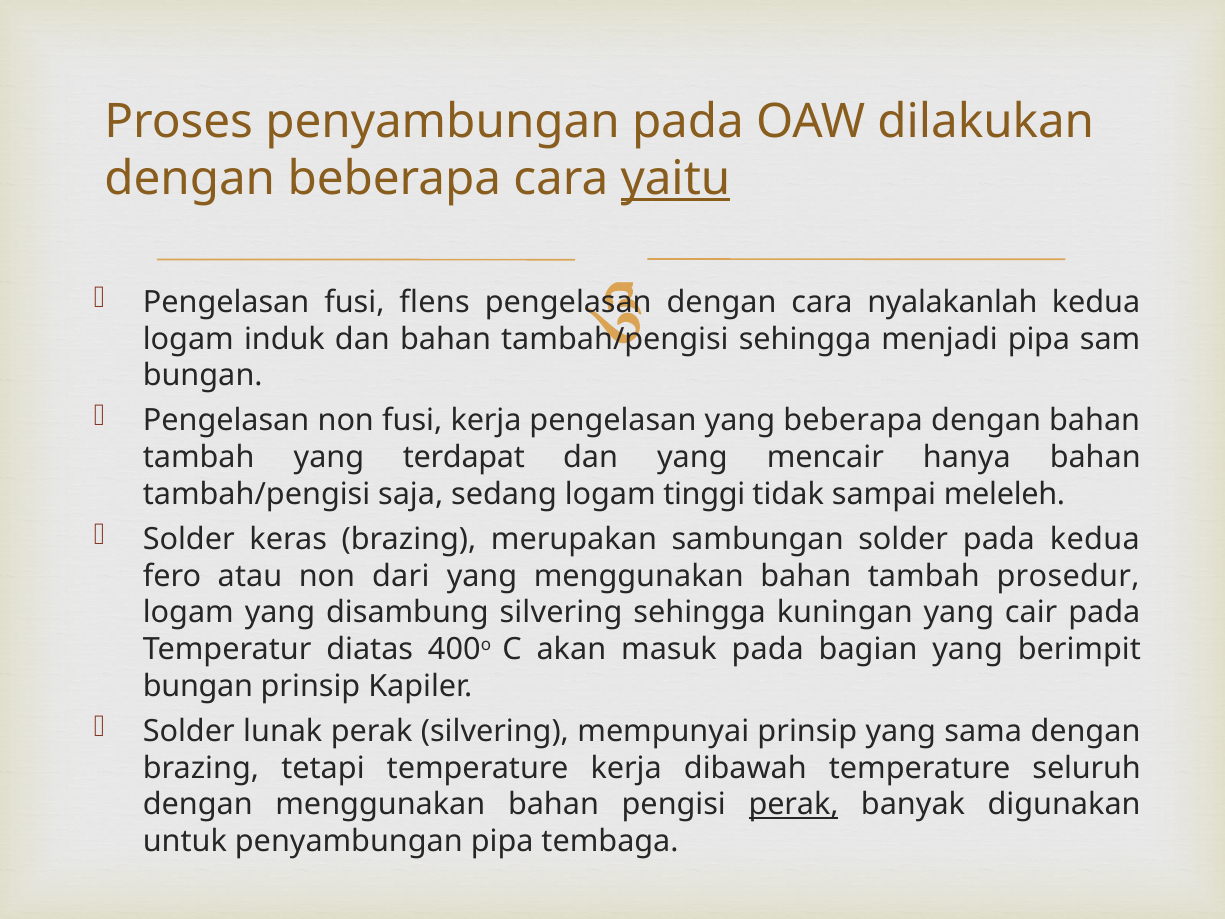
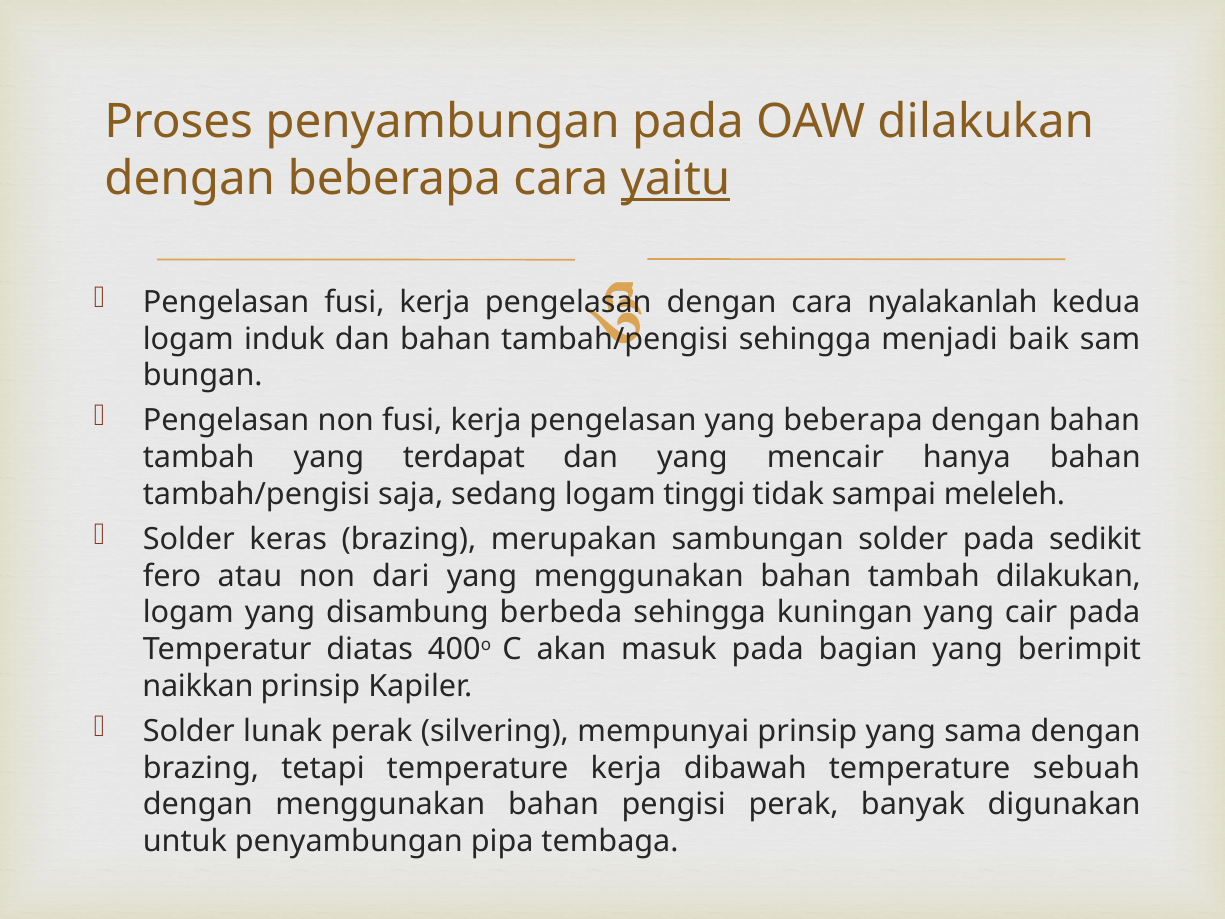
Pengelasan fusi flens: flens -> kerja
menjadi pipa: pipa -> baik
pada kedua: kedua -> sedikit
tambah prosedur: prosedur -> dilakukan
disambung silvering: silvering -> berbeda
bungan at (198, 686): bungan -> naikkan
seluruh: seluruh -> sebuah
perak at (794, 804) underline: present -> none
